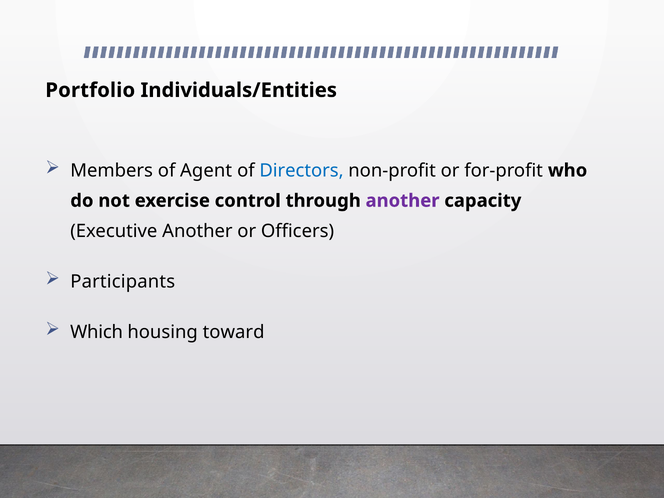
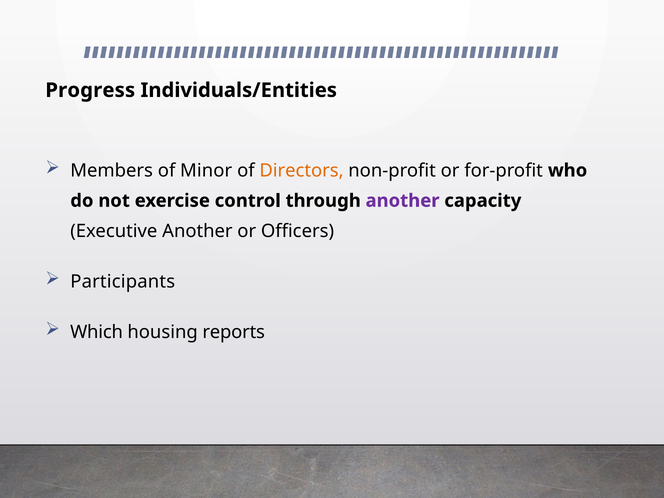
Portfolio: Portfolio -> Progress
Agent: Agent -> Minor
Directors colour: blue -> orange
toward: toward -> reports
